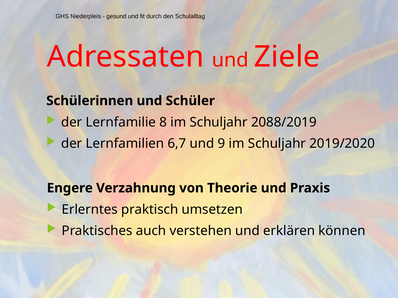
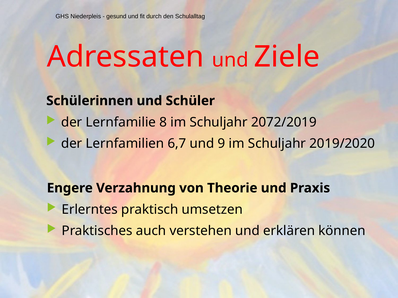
2088/2019: 2088/2019 -> 2072/2019
